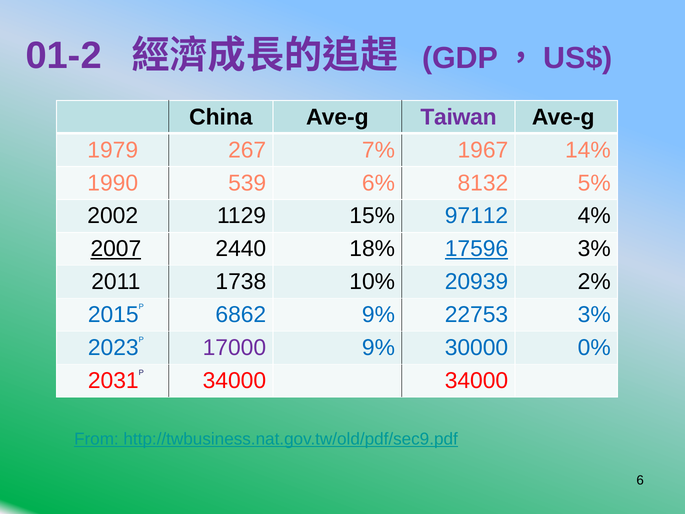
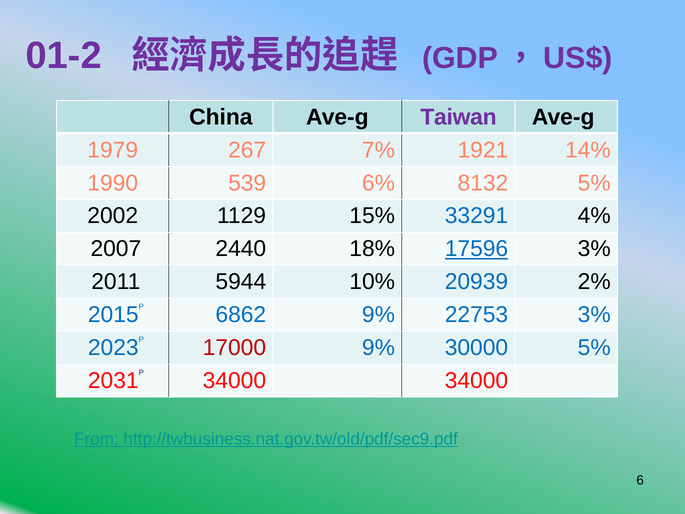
1967: 1967 -> 1921
97112: 97112 -> 33291
2007 underline: present -> none
1738: 1738 -> 5944
17000 colour: purple -> red
30000 0%: 0% -> 5%
